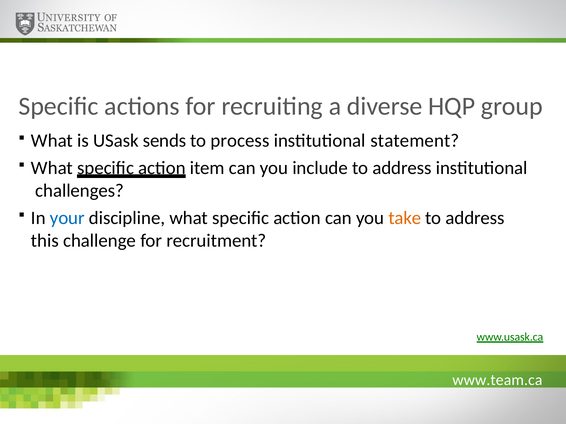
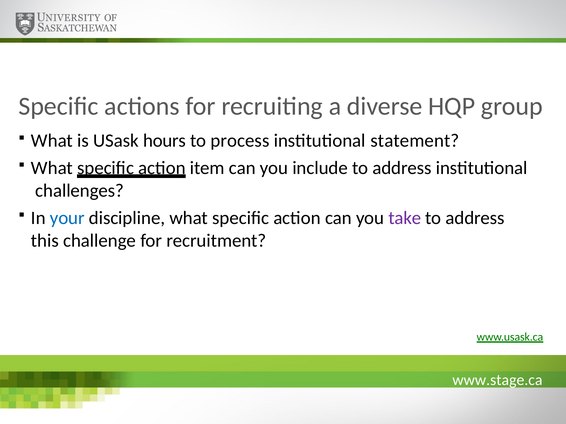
sends: sends -> hours
take colour: orange -> purple
www.team.ca: www.team.ca -> www.stage.ca
